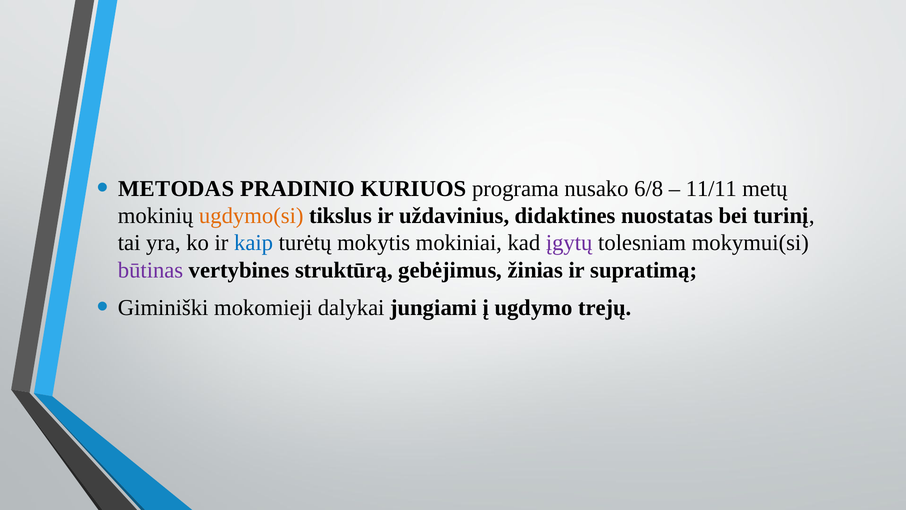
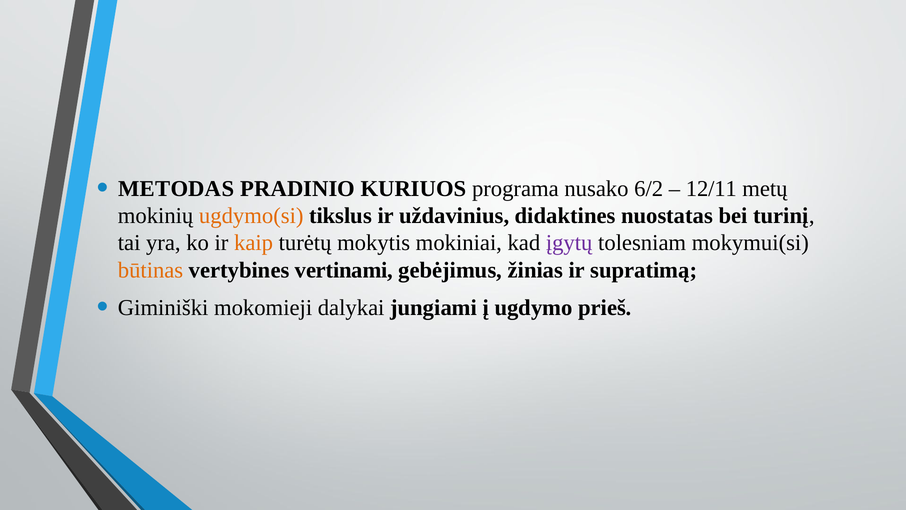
6/8: 6/8 -> 6/2
11/11: 11/11 -> 12/11
kaip colour: blue -> orange
būtinas colour: purple -> orange
struktūrą: struktūrą -> vertinami
trejų: trejų -> prieš
